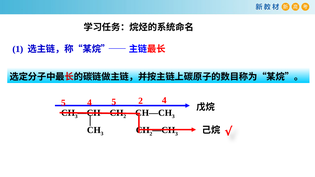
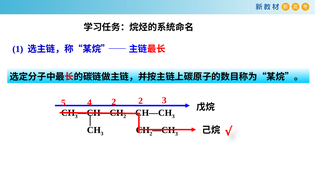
5 at (114, 102): 5 -> 2
2 4: 4 -> 3
